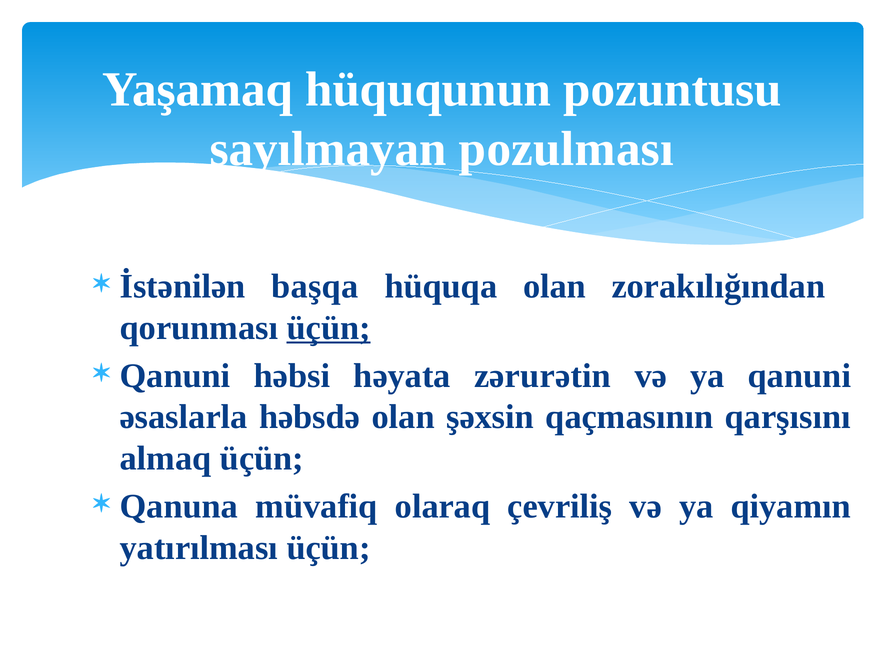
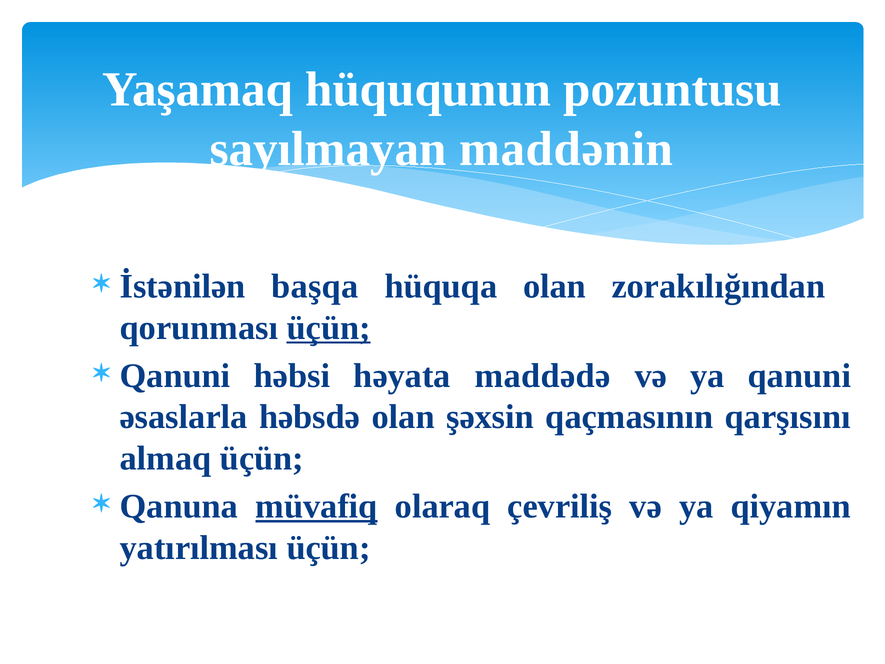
pozulması: pozulması -> maddənin
zərurətin: zərurətin -> maddədə
müvafiq underline: none -> present
